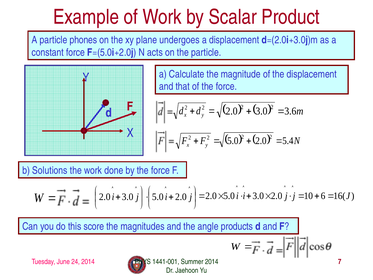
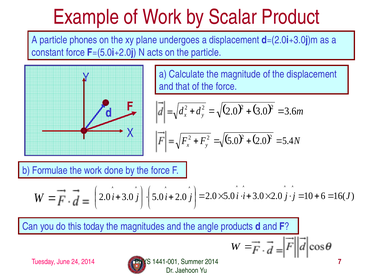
Solutions: Solutions -> Formulae
score: score -> today
